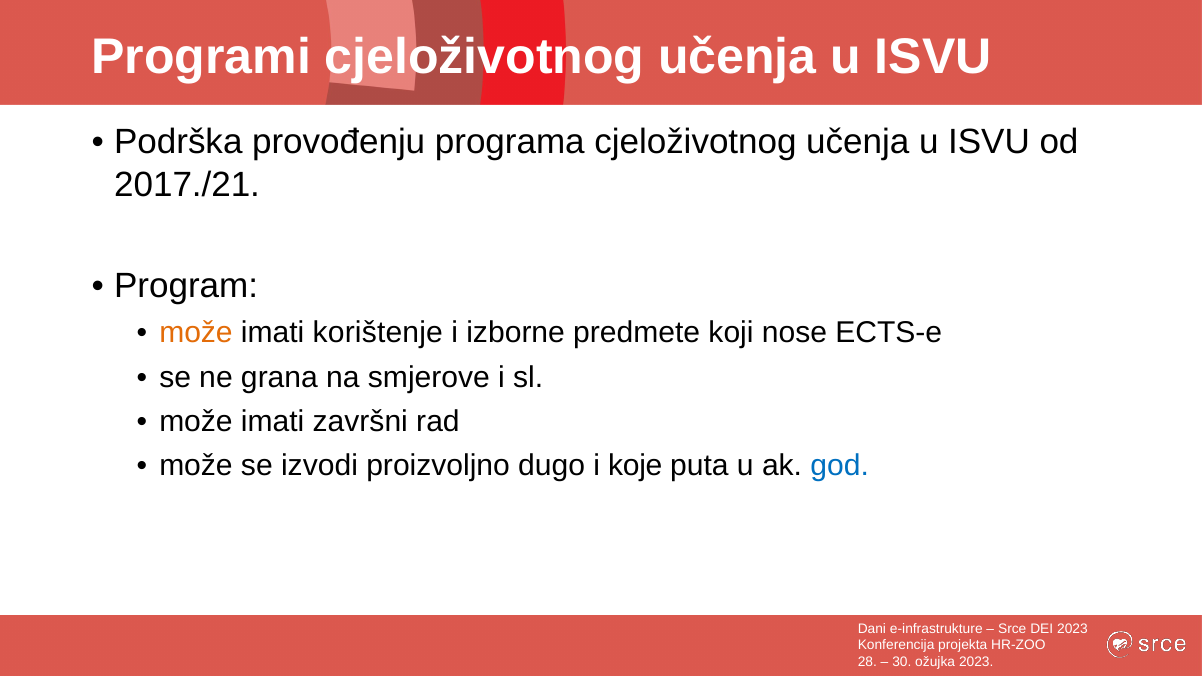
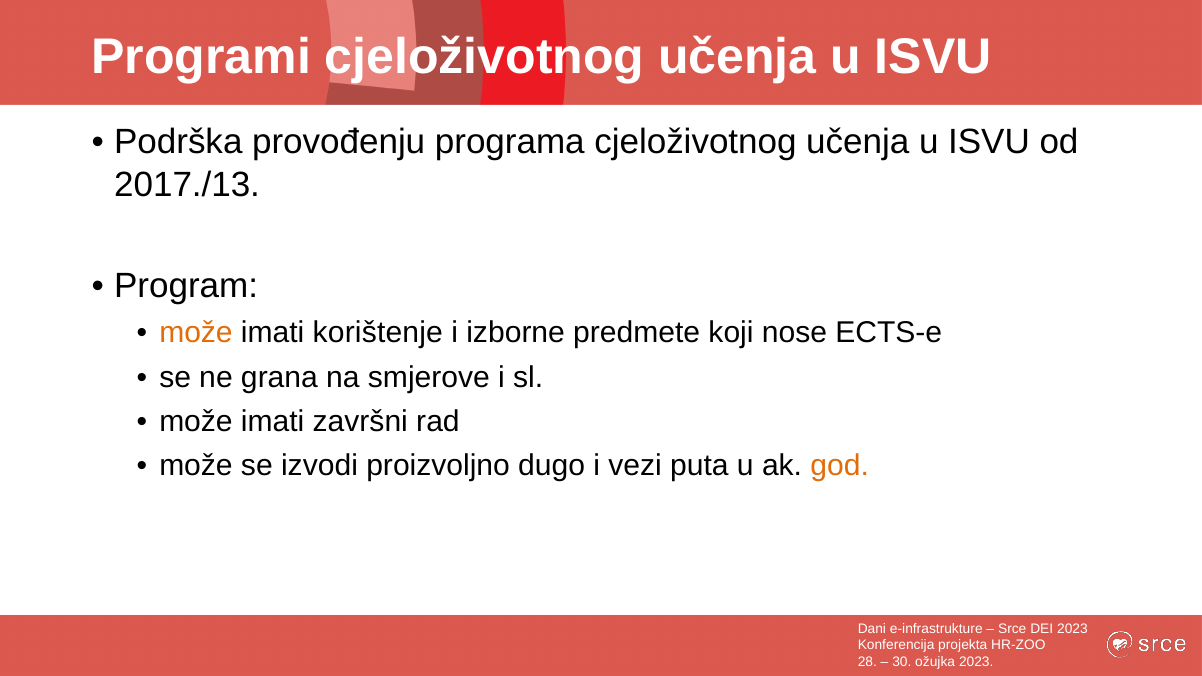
2017./21: 2017./21 -> 2017./13
koje: koje -> vezi
god colour: blue -> orange
